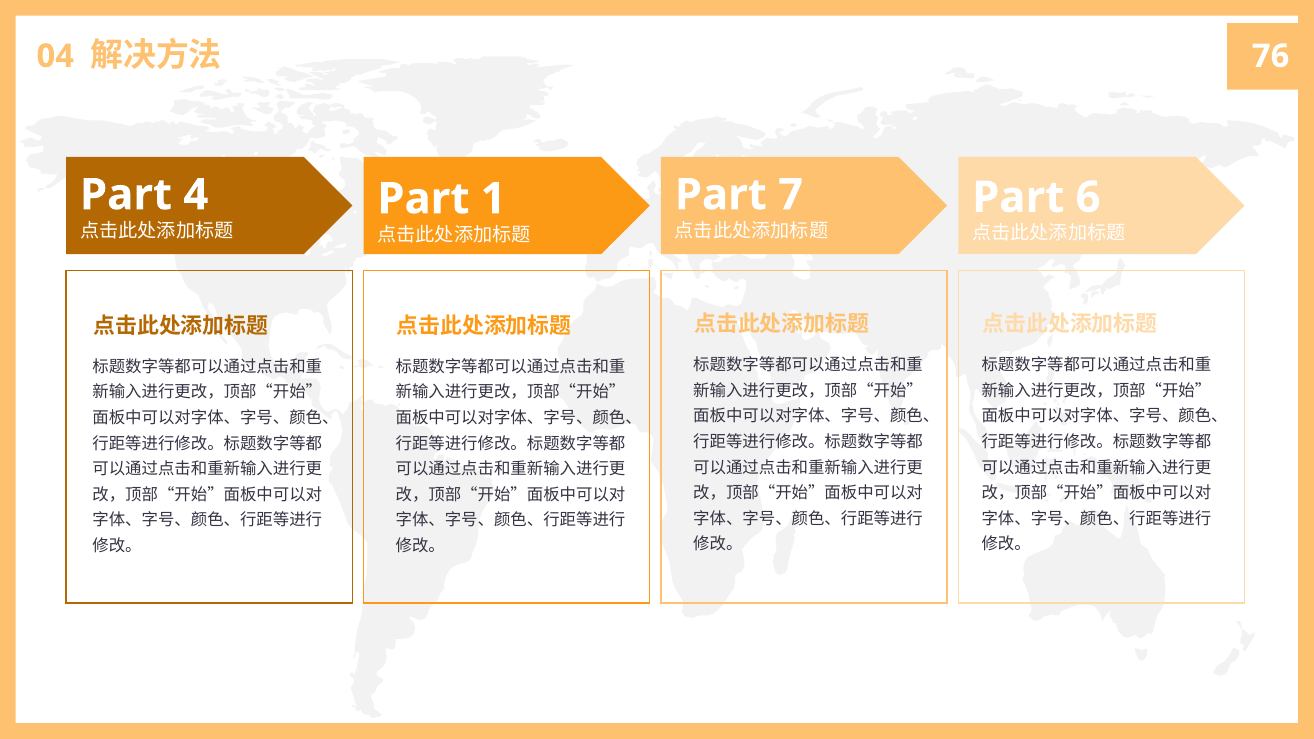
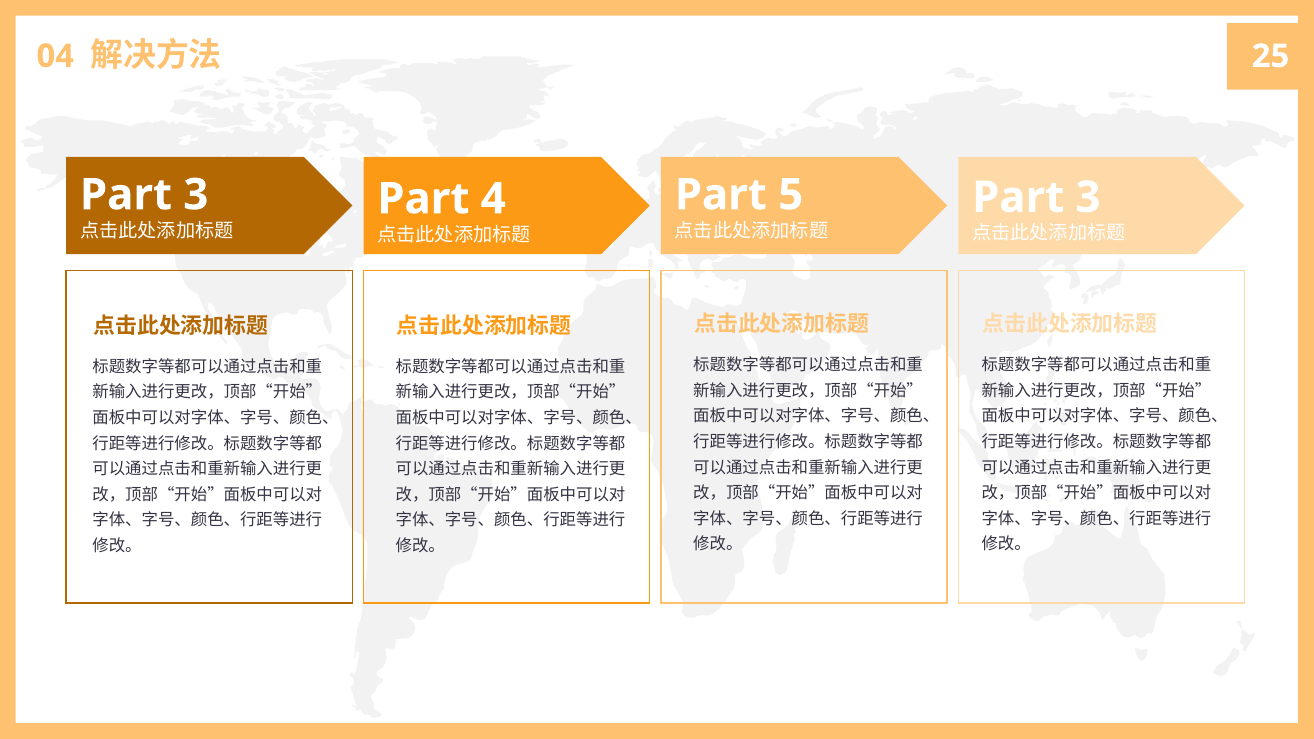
76: 76 -> 25
4 at (196, 195): 4 -> 3
7: 7 -> 5
1: 1 -> 4
6 at (1088, 198): 6 -> 3
